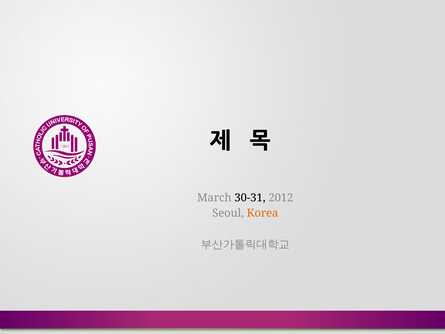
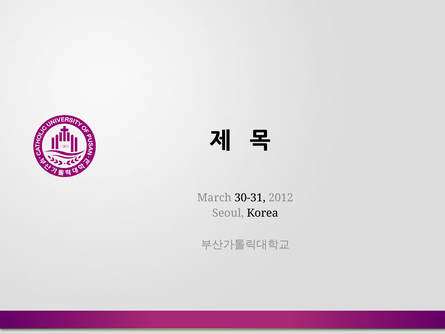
Korea colour: orange -> black
